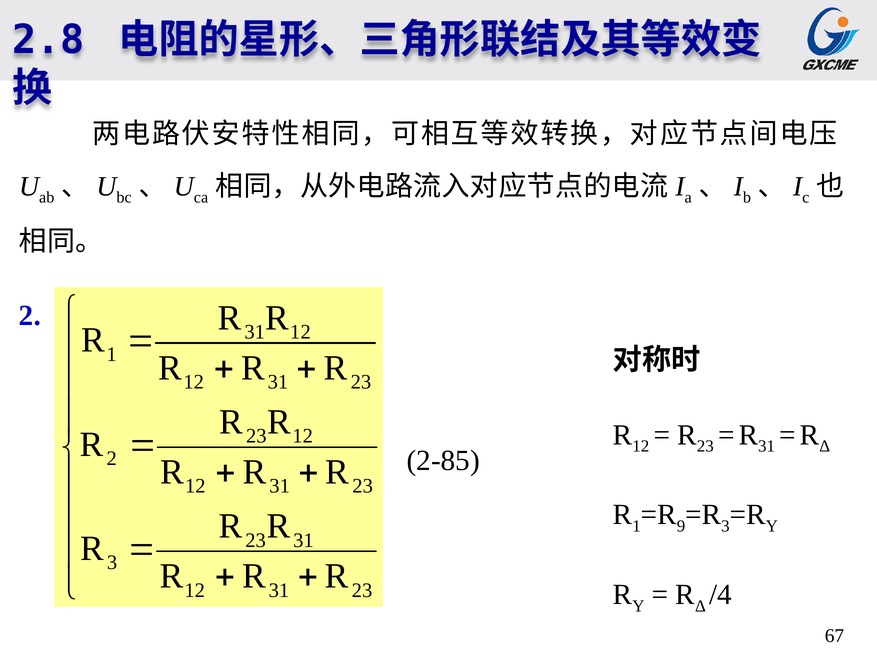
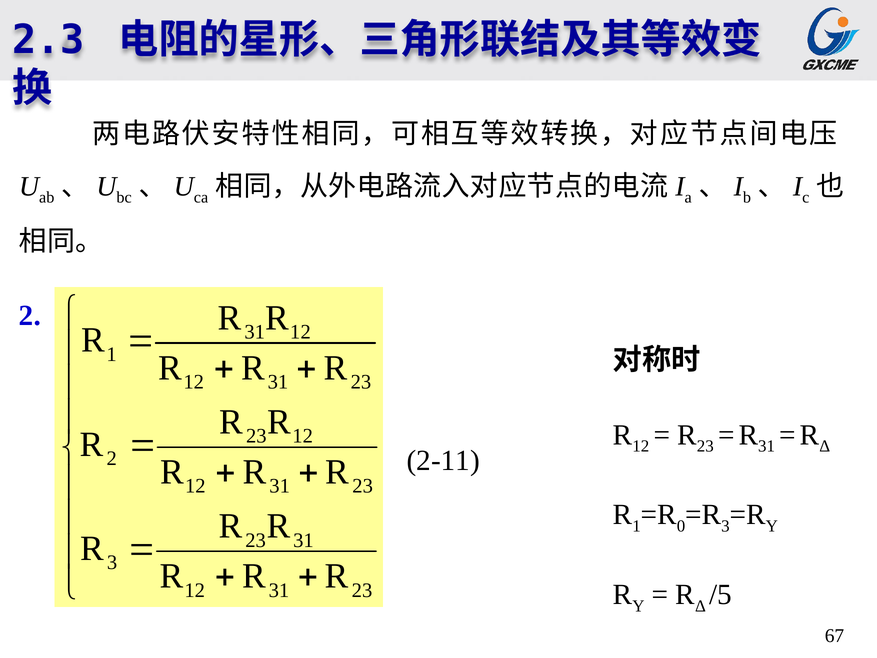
2.8: 2.8 -> 2.3
2-85: 2-85 -> 2-11
9: 9 -> 0
/4: /4 -> /5
